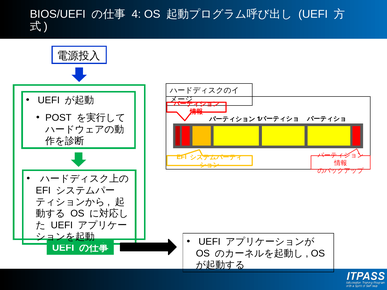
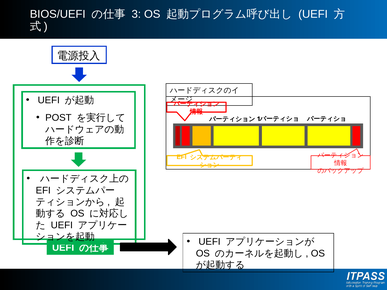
4 at (136, 14): 4 -> 3
